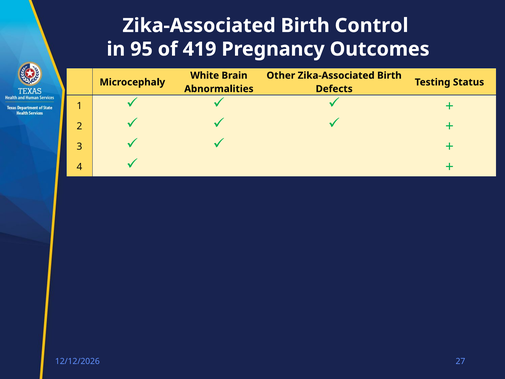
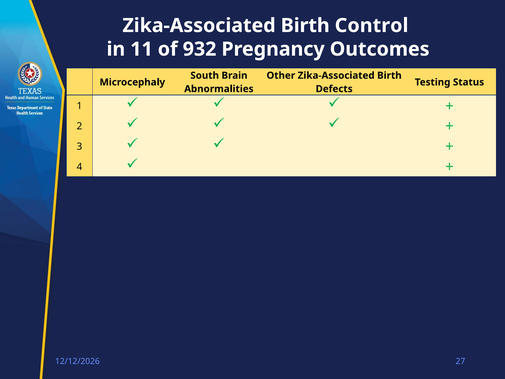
95: 95 -> 11
419: 419 -> 932
White: White -> South
